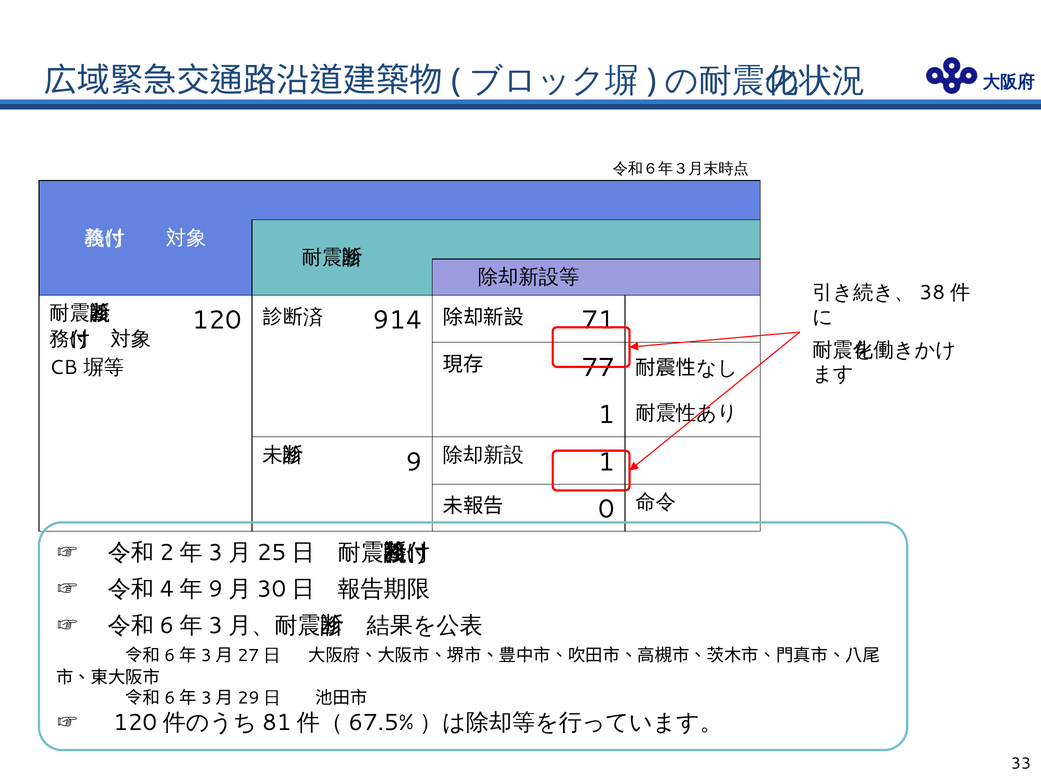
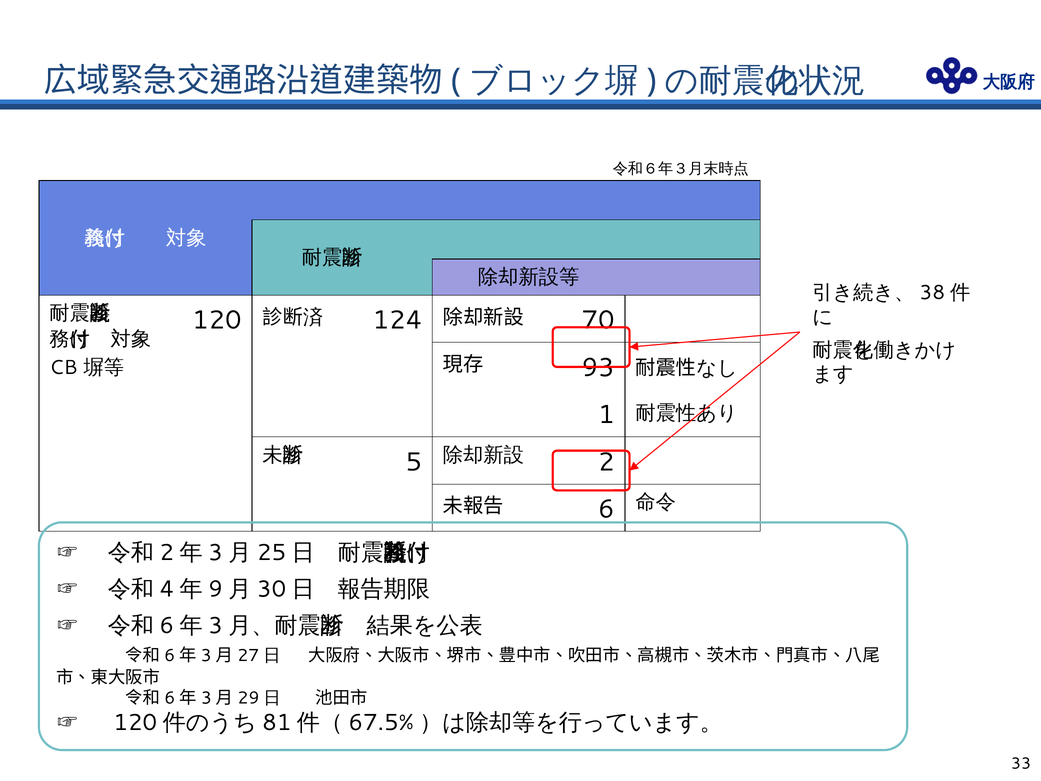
914: 914 -> 124
71: 71 -> 70
77: 77 -> 93
9: 9 -> 5
1 at (606, 462): 1 -> 2
0: 0 -> 6
